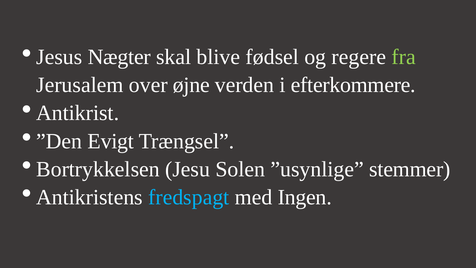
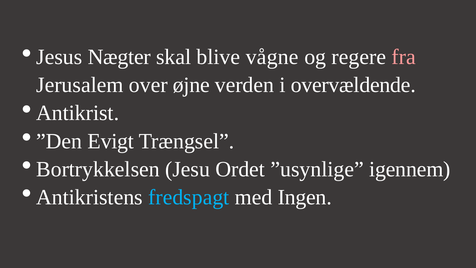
fødsel: fødsel -> vågne
fra colour: light green -> pink
efterkommere: efterkommere -> overvældende
Solen: Solen -> Ordet
stemmer: stemmer -> igennem
